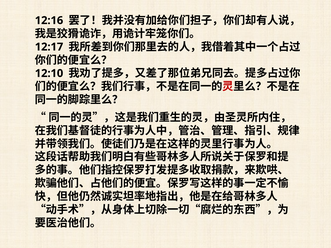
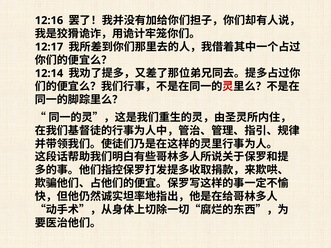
12:10: 12:10 -> 12:14
